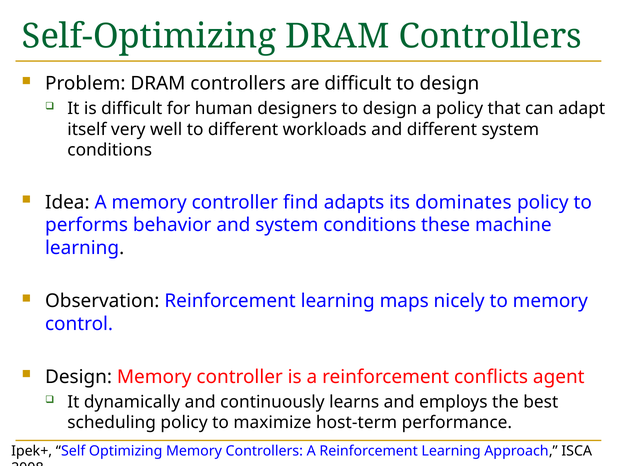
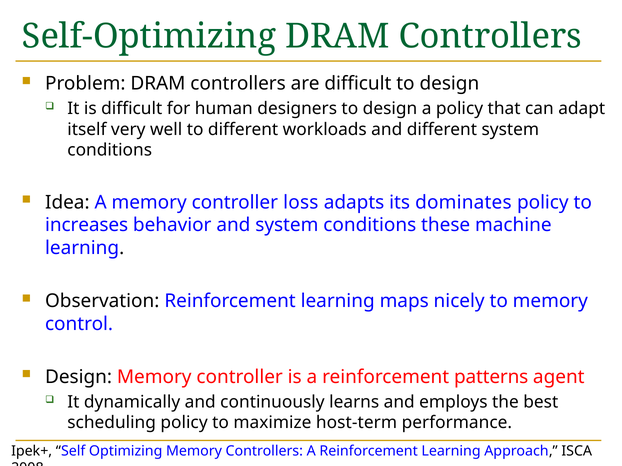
find: find -> loss
performs: performs -> increases
conflicts: conflicts -> patterns
